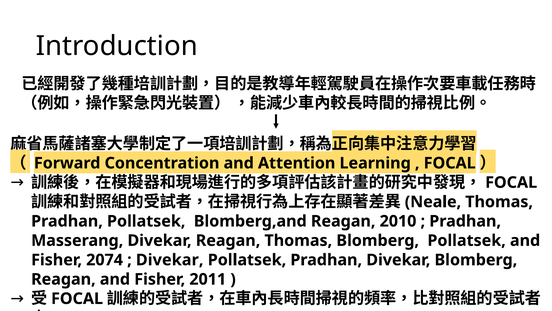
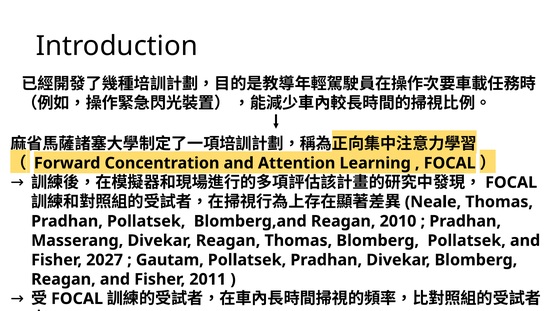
2074: 2074 -> 2027
Divekar at (170, 260): Divekar -> Gautam
